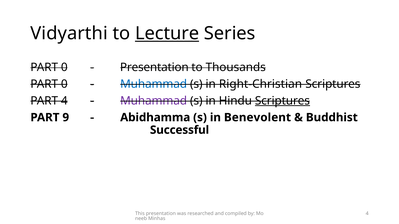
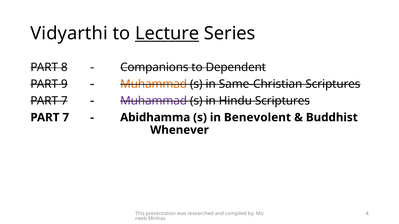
0 at (64, 67): 0 -> 8
Presentation at (154, 67): Presentation -> Companions
Thousands: Thousands -> Dependent
0 at (64, 84): 0 -> 9
Muhammad at (154, 84) colour: blue -> orange
Right-Christian: Right-Christian -> Same-Christian
4 at (64, 101): 4 -> 7
Scriptures at (282, 101) underline: present -> none
9 at (66, 118): 9 -> 7
Successful: Successful -> Whenever
